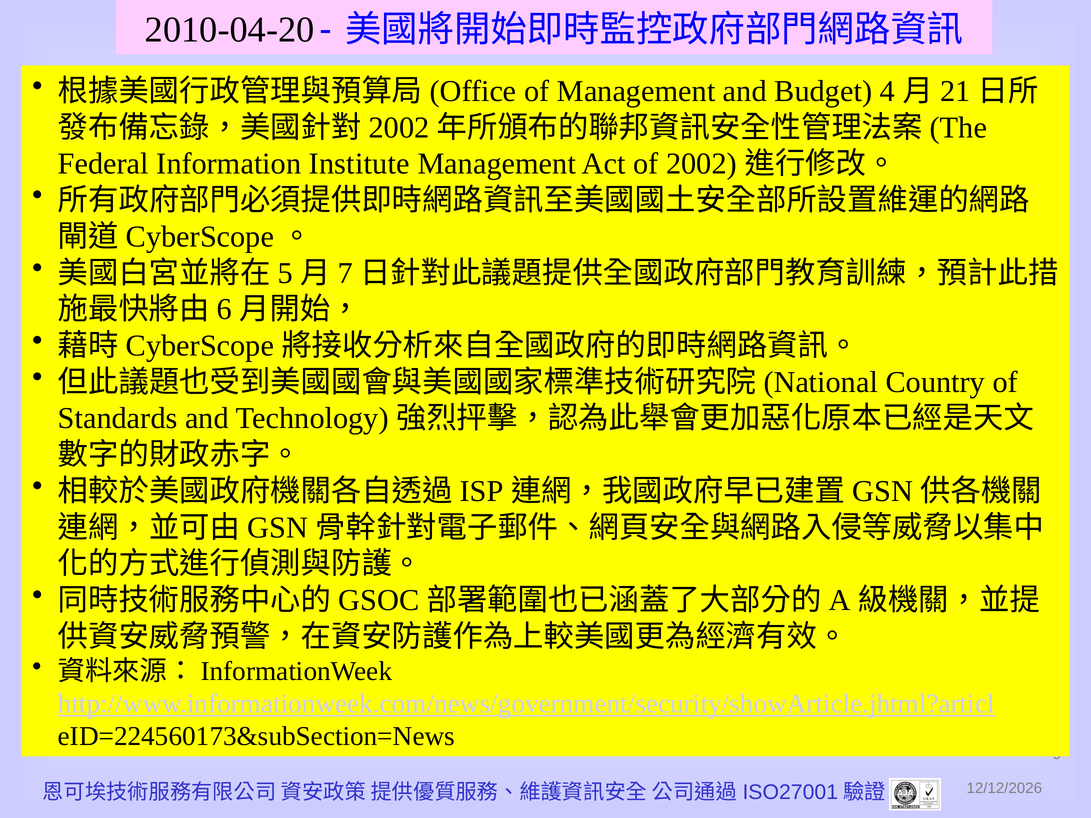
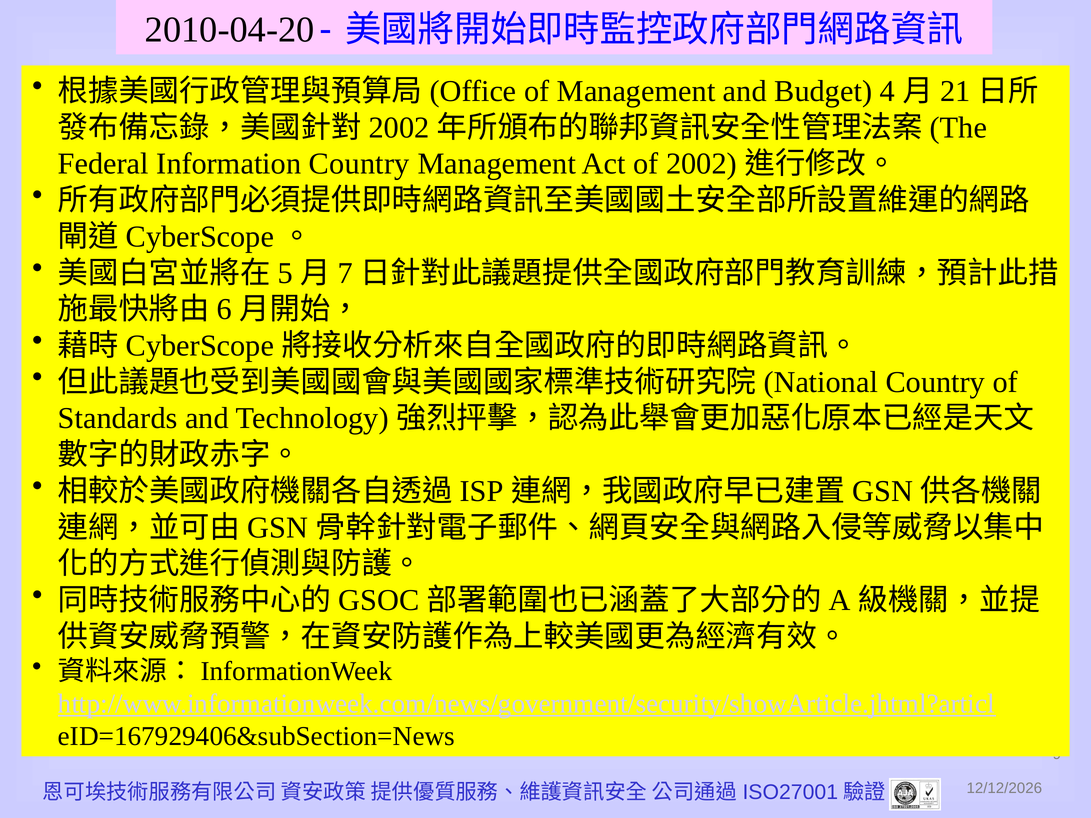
Information Institute: Institute -> Country
eID=224560173&subSection=News: eID=224560173&subSection=News -> eID=167929406&subSection=News
